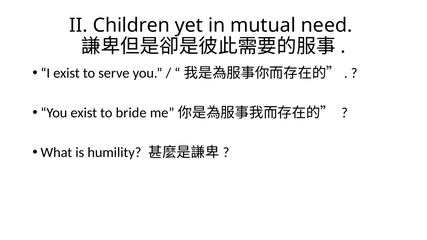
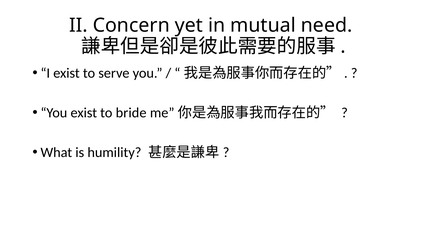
Children: Children -> Concern
